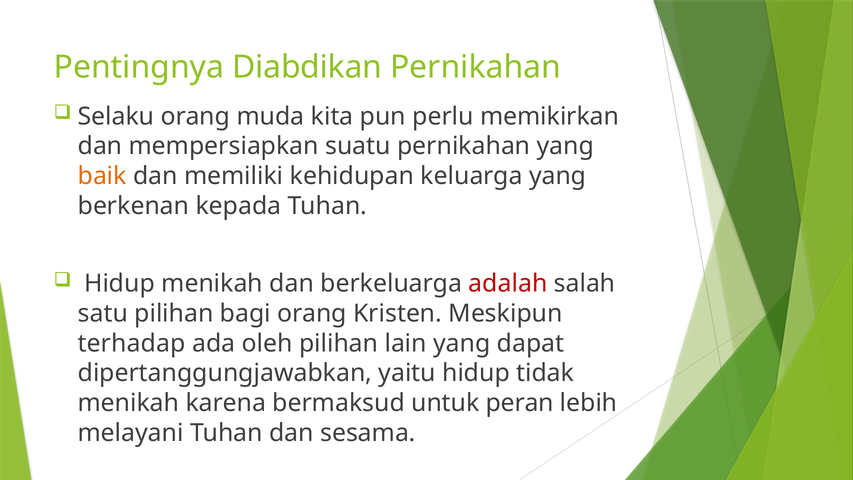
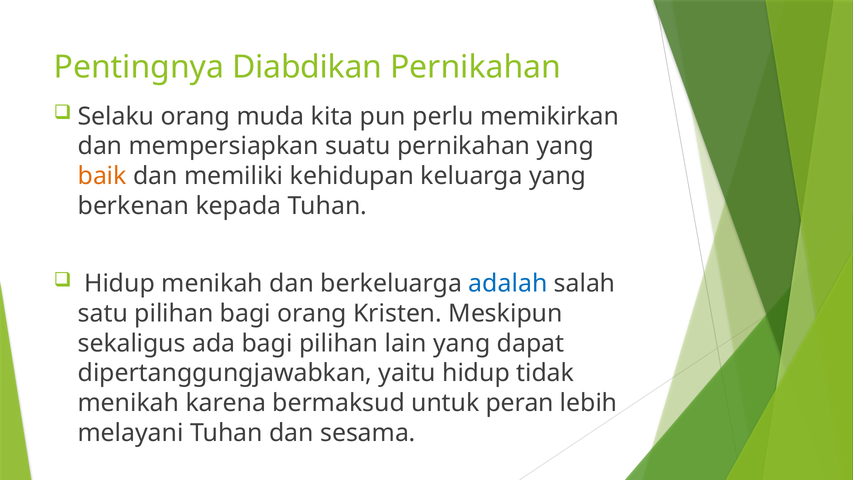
adalah colour: red -> blue
terhadap: terhadap -> sekaligus
ada oleh: oleh -> bagi
